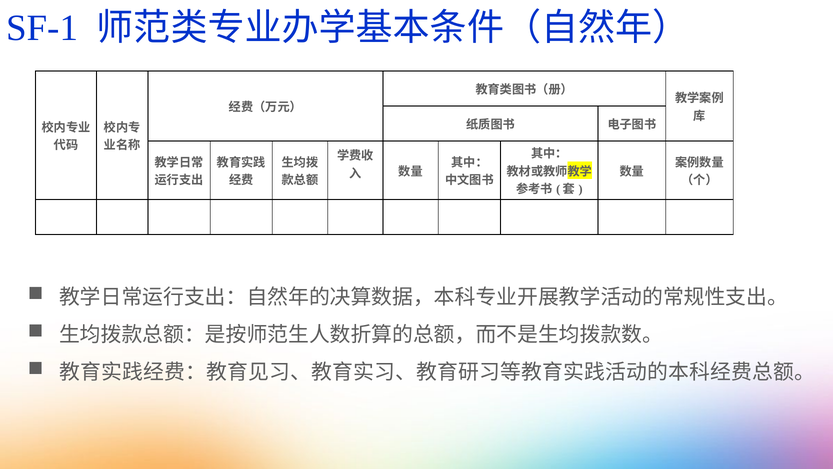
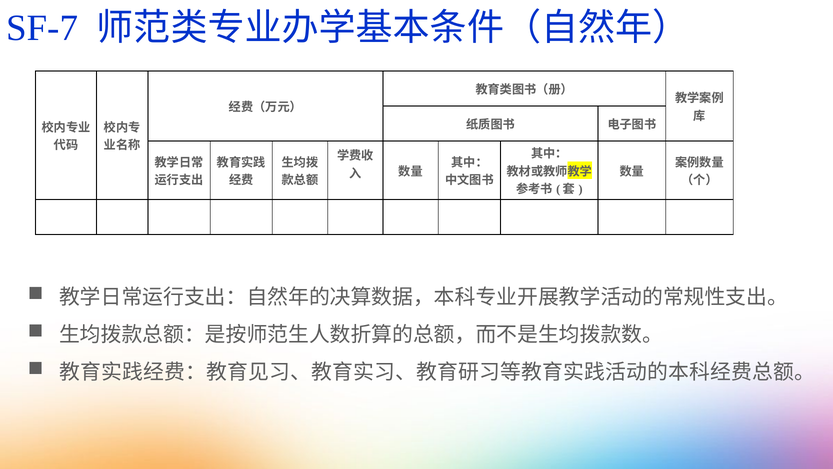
SF-1: SF-1 -> SF-7
